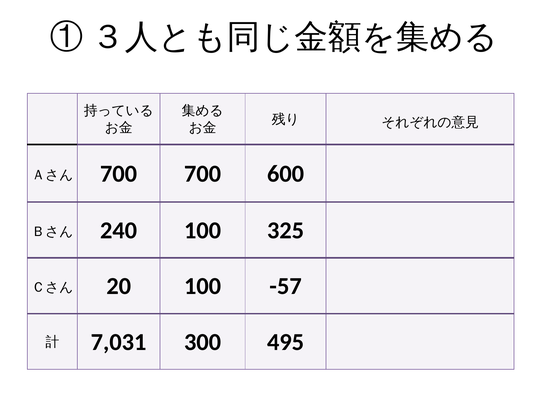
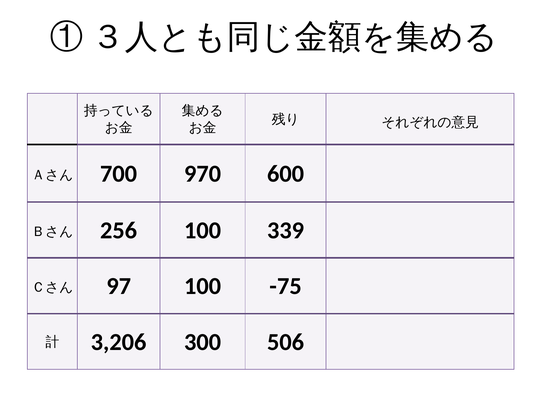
700 700: 700 -> 970
240: 240 -> 256
325: 325 -> 339
20: 20 -> 97
-57: -57 -> -75
7,031: 7,031 -> 3,206
495: 495 -> 506
